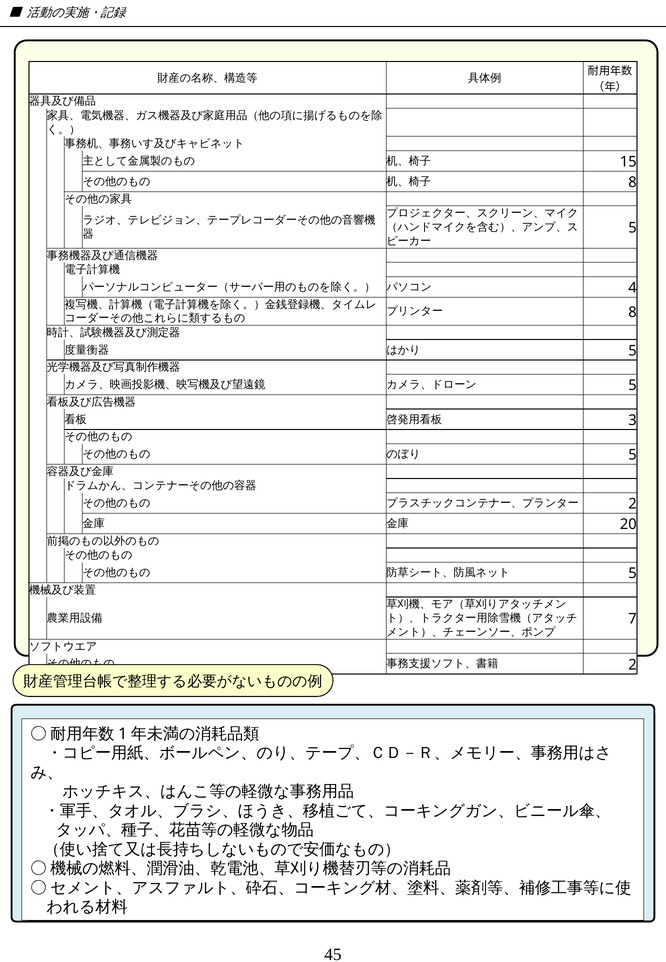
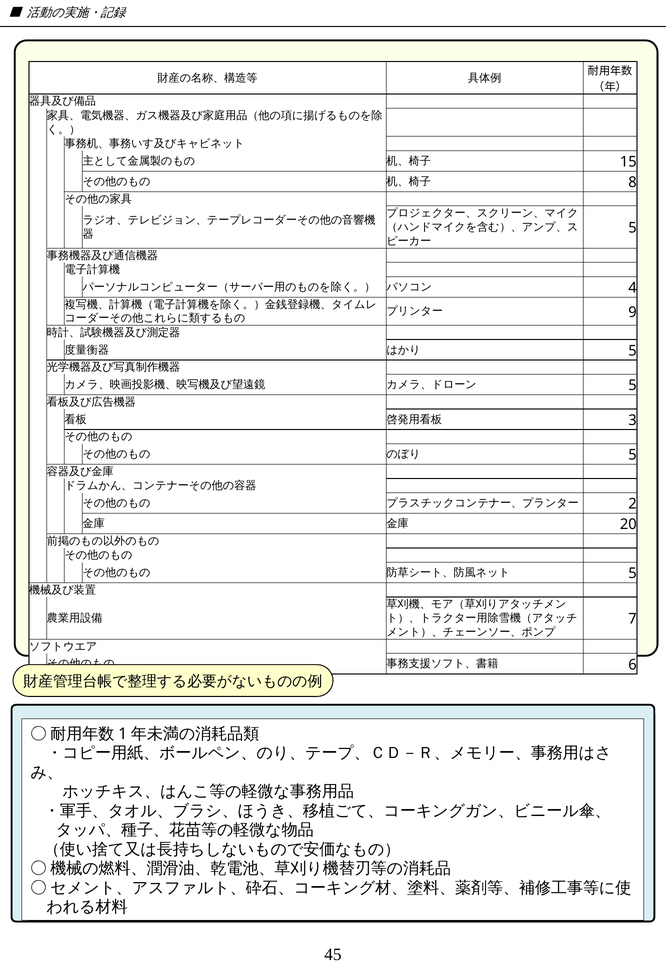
8 at (633, 312): 8 -> 9
2 at (633, 665): 2 -> 6
